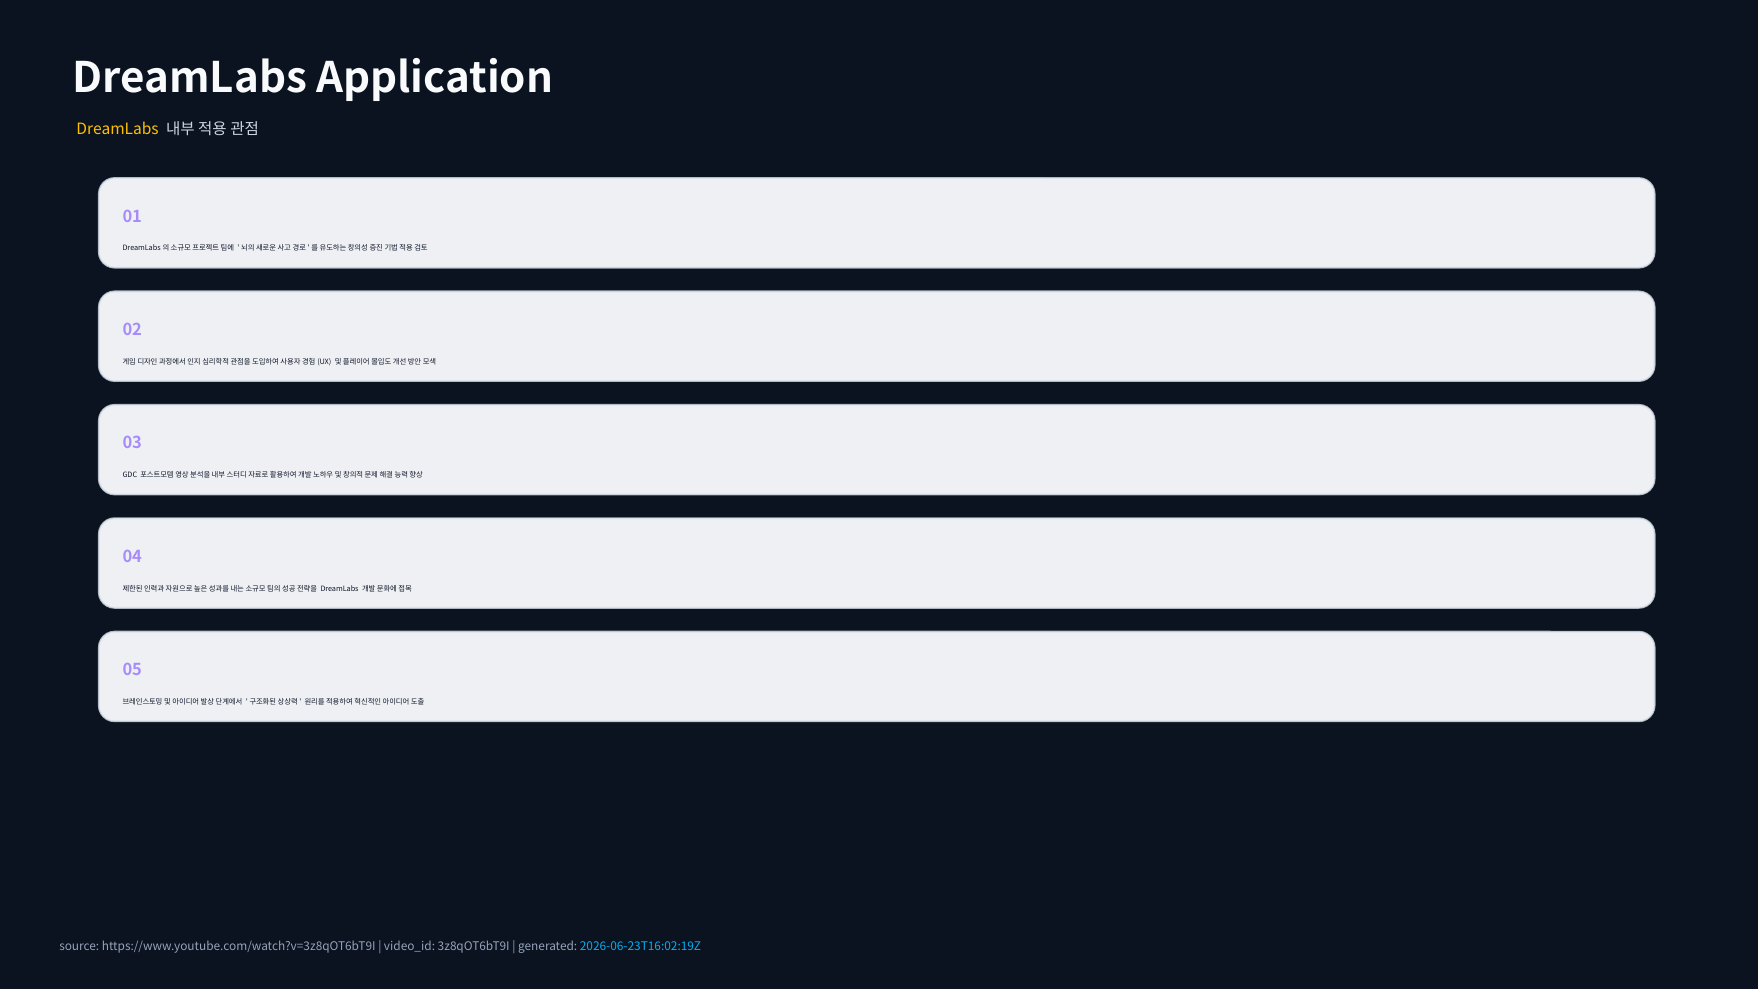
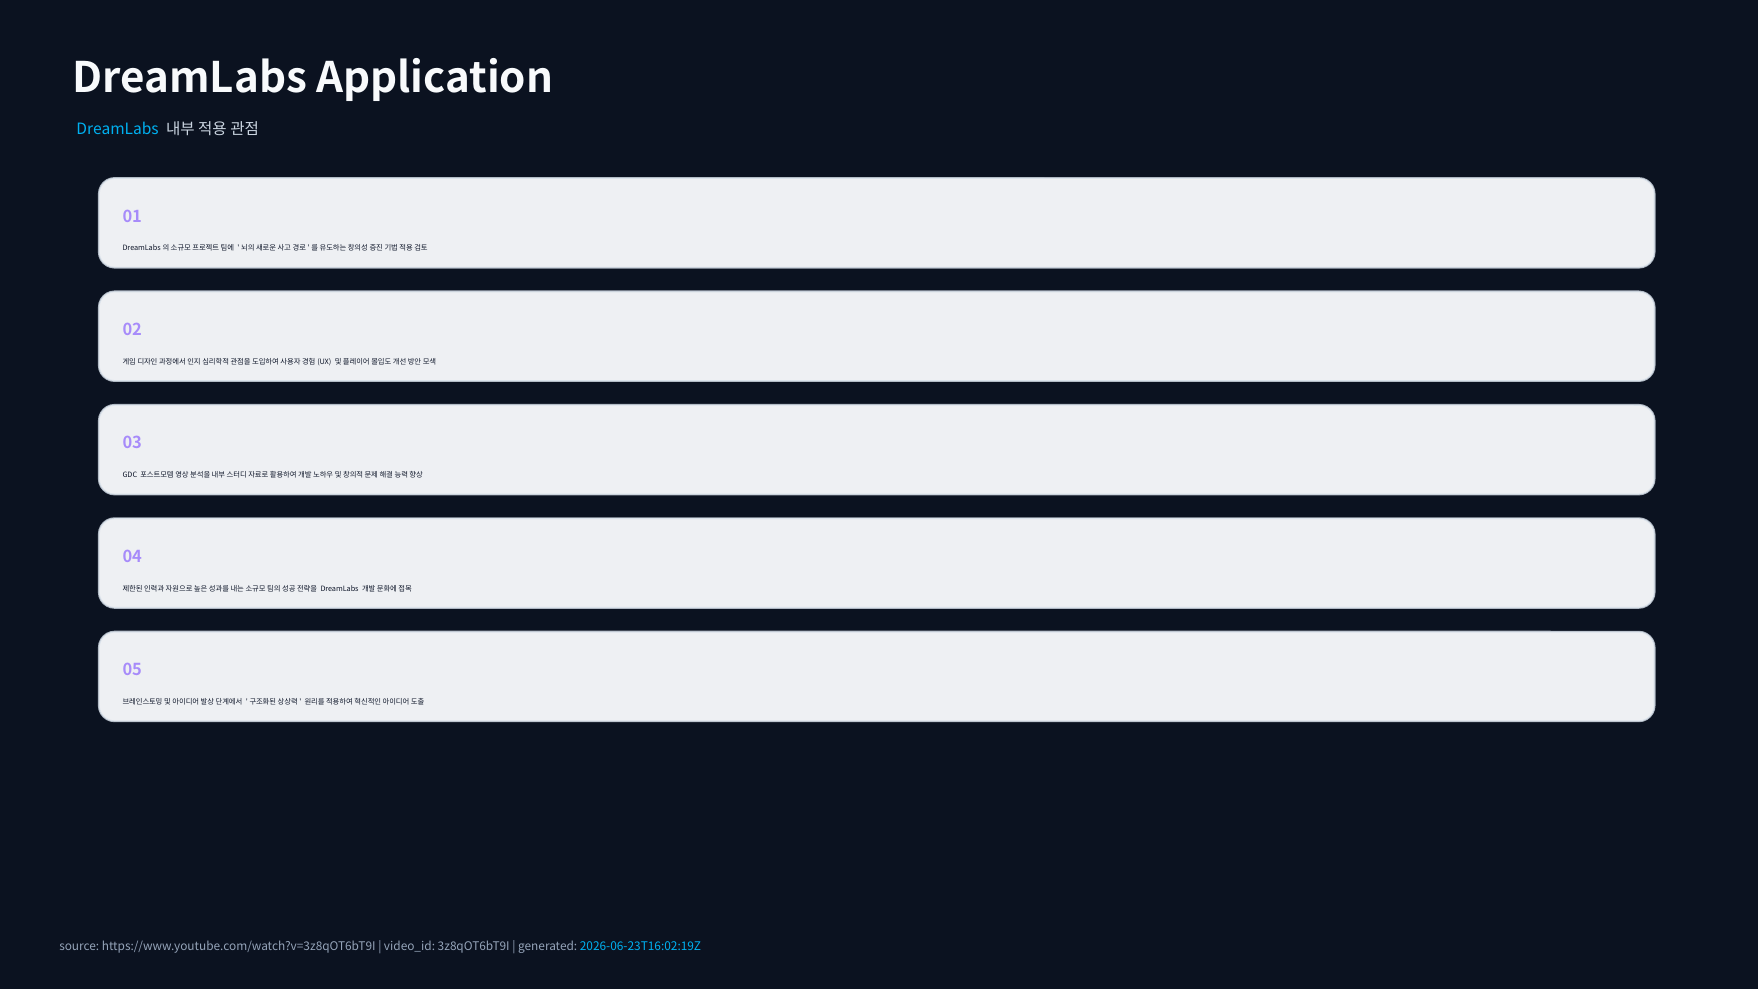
DreamLabs at (118, 129) colour: yellow -> light blue
